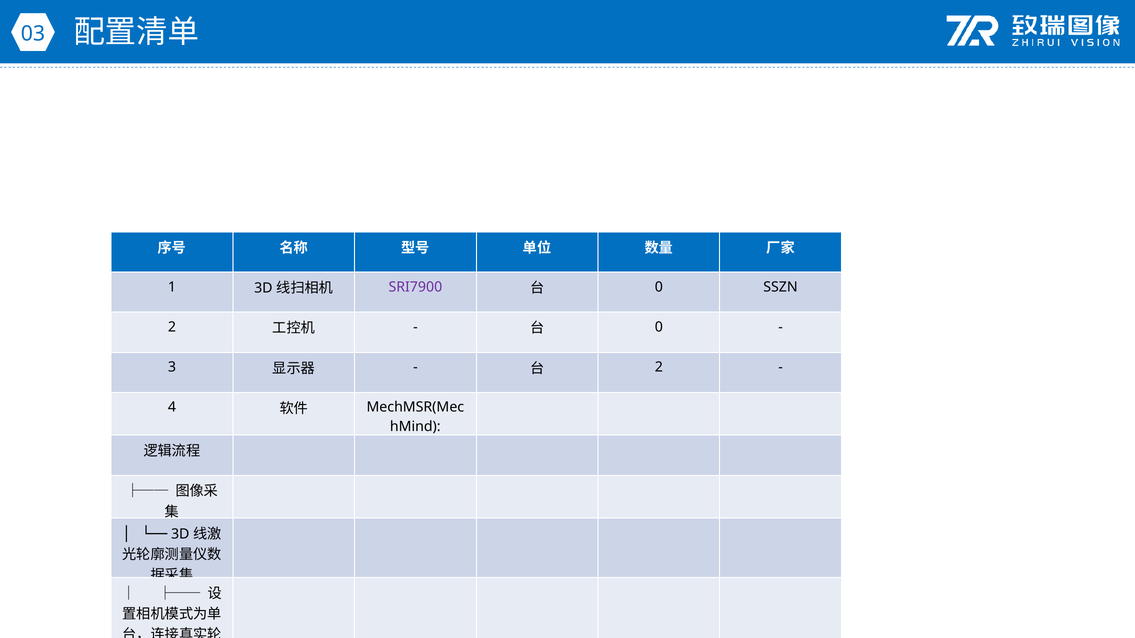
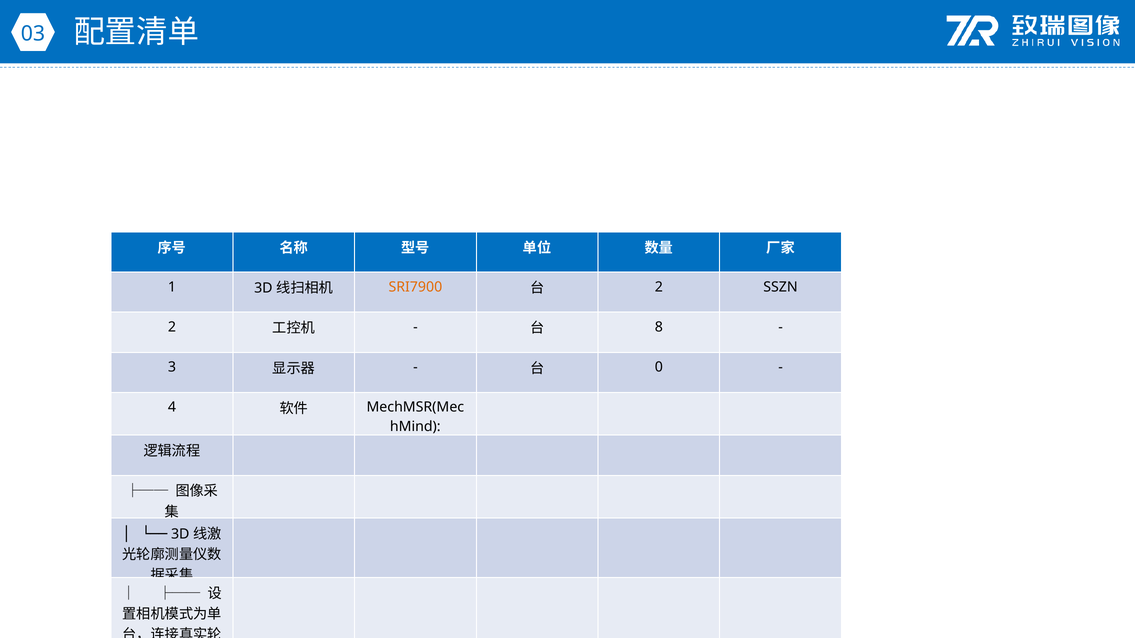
SRI7900 colour: purple -> orange
0 at (659, 287): 0 -> 2
0 at (659, 327): 0 -> 8
2 at (659, 367): 2 -> 0
